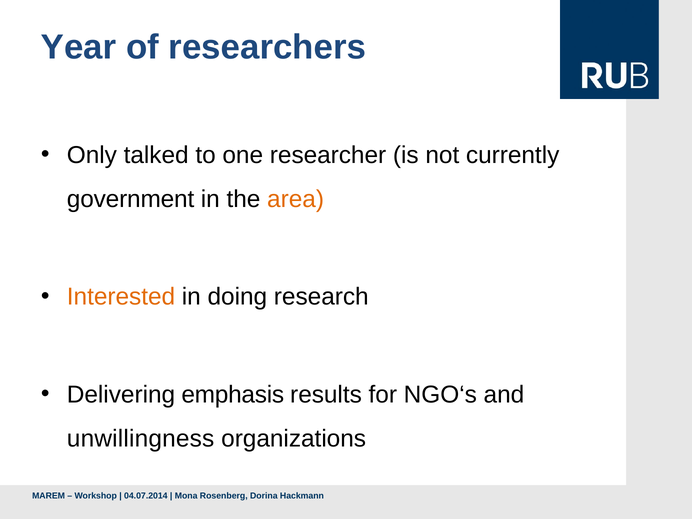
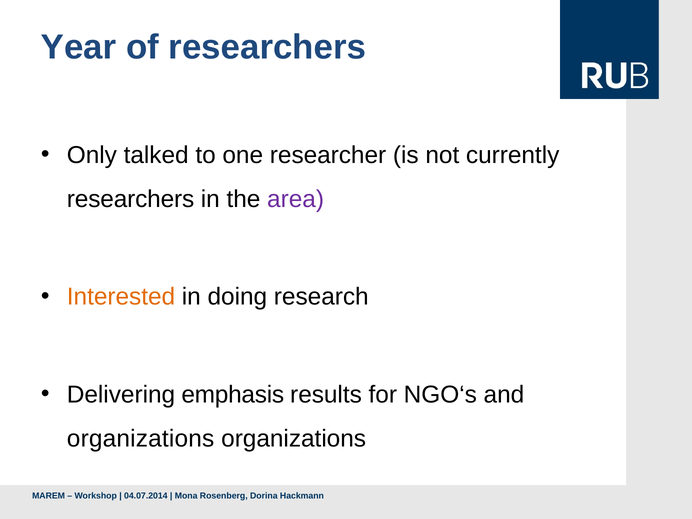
government at (131, 199): government -> researchers
area colour: orange -> purple
unwillingness at (141, 439): unwillingness -> organizations
